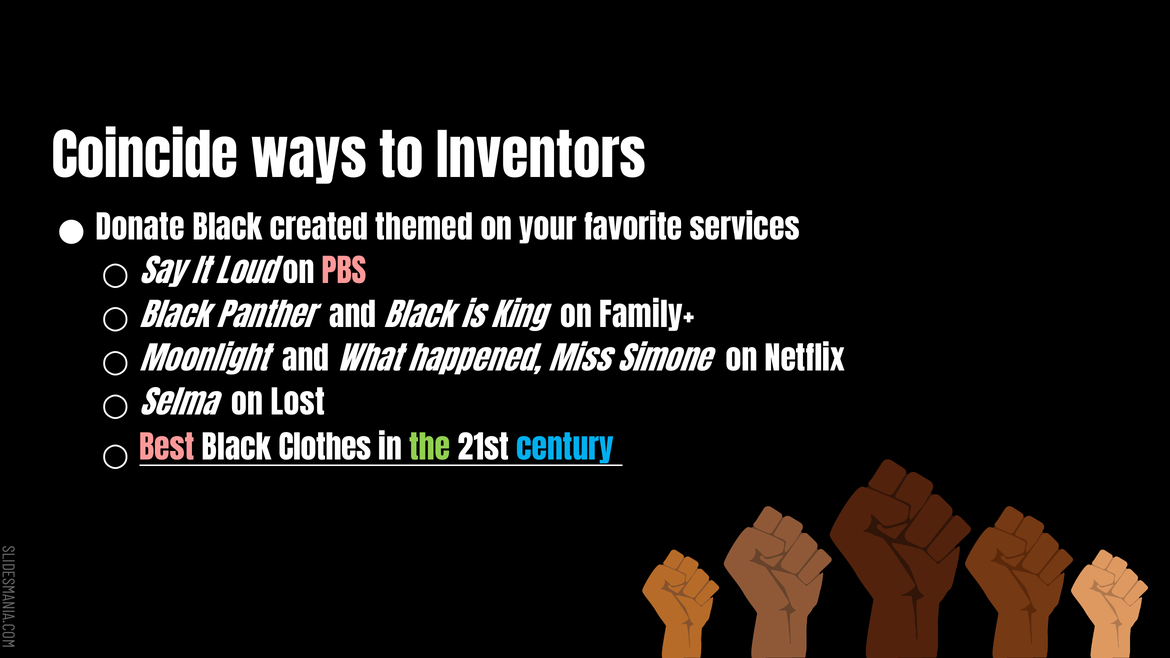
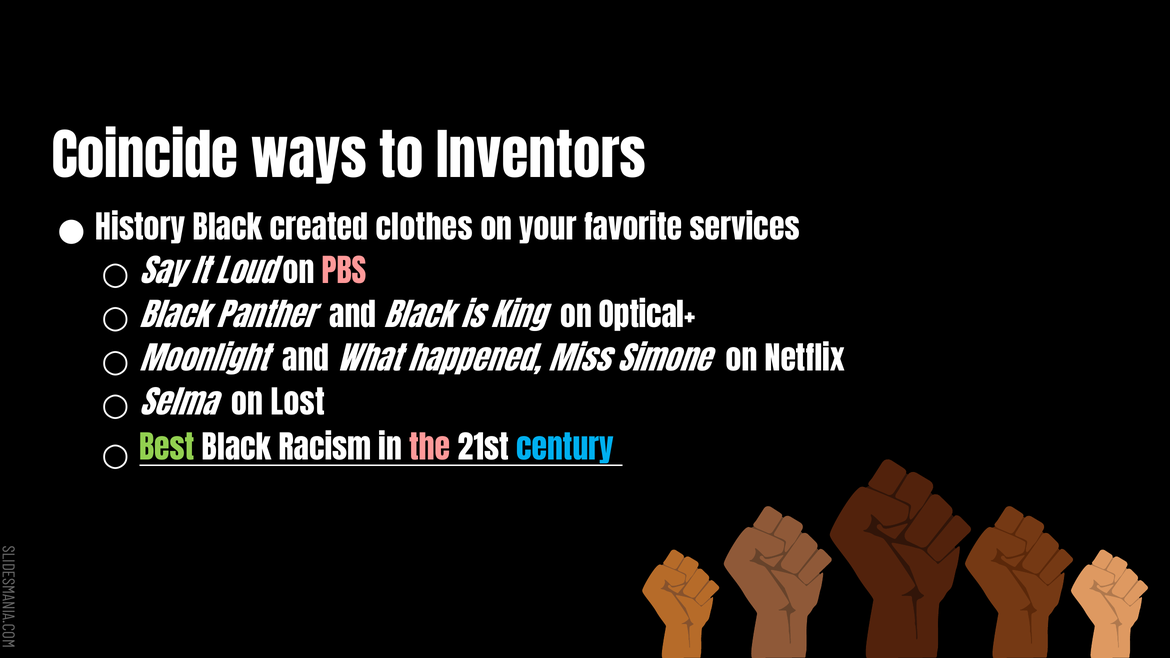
Donate: Donate -> History
themed: themed -> clothes
Family+: Family+ -> Optical+
Best colour: pink -> light green
Clothes: Clothes -> Racism
the colour: light green -> pink
